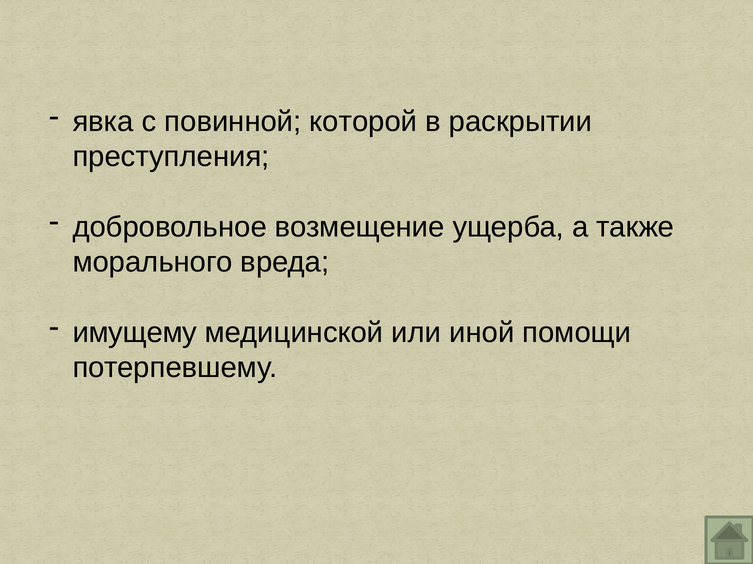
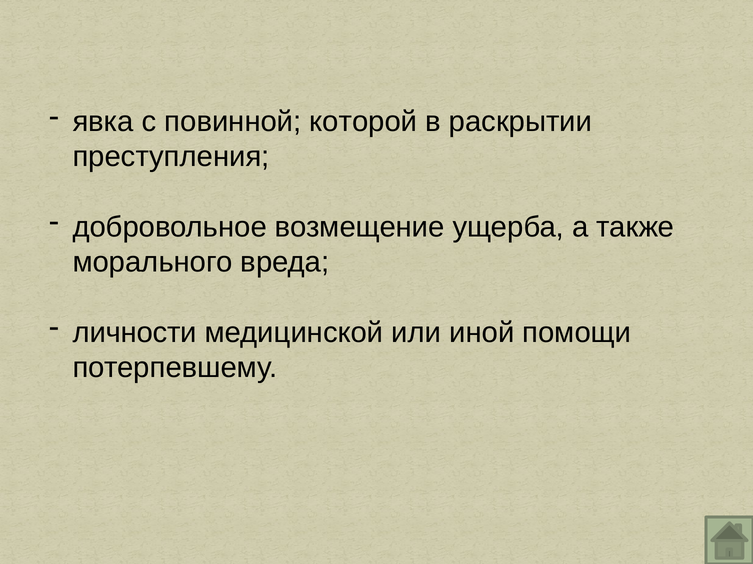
имущему: имущему -> личности
